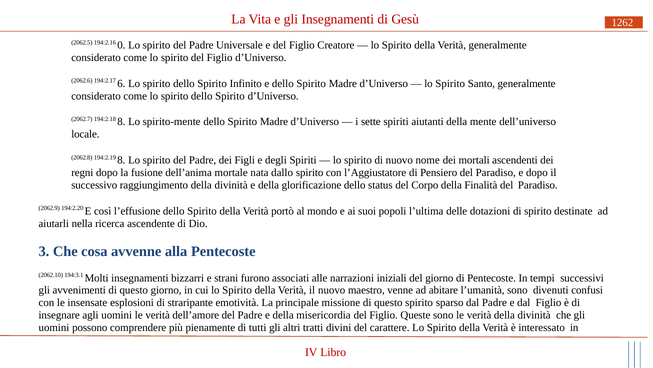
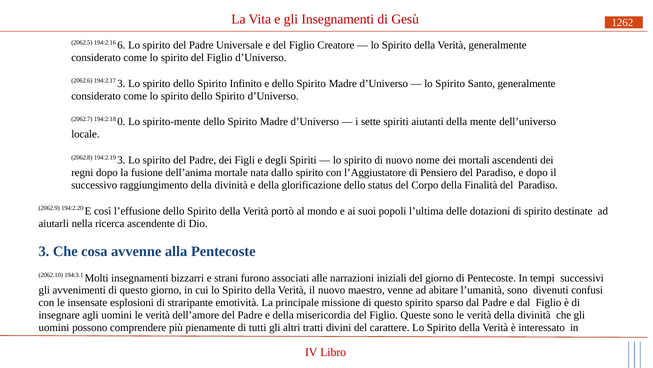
0: 0 -> 6
194:2.17 6: 6 -> 3
194:2.18 8: 8 -> 0
194:2.19 8: 8 -> 3
